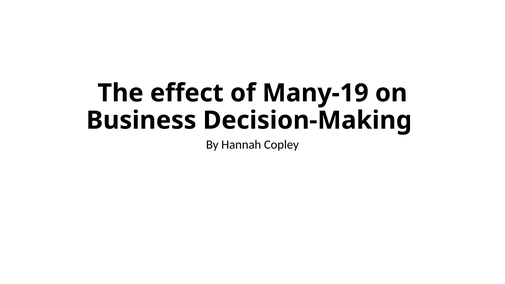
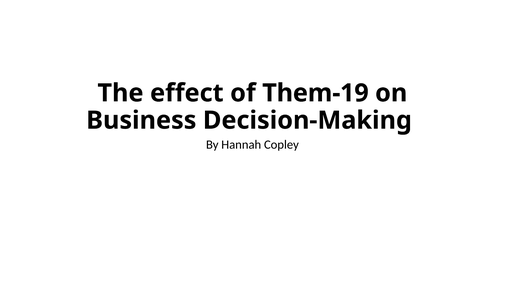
Many-19: Many-19 -> Them-19
